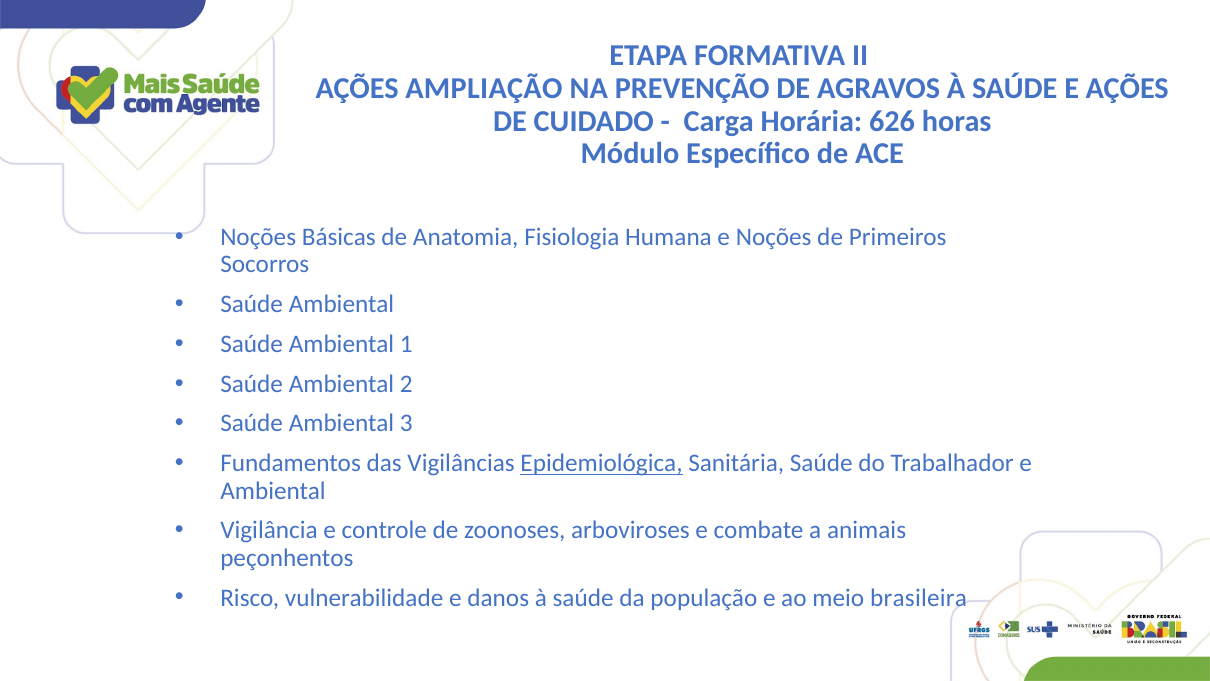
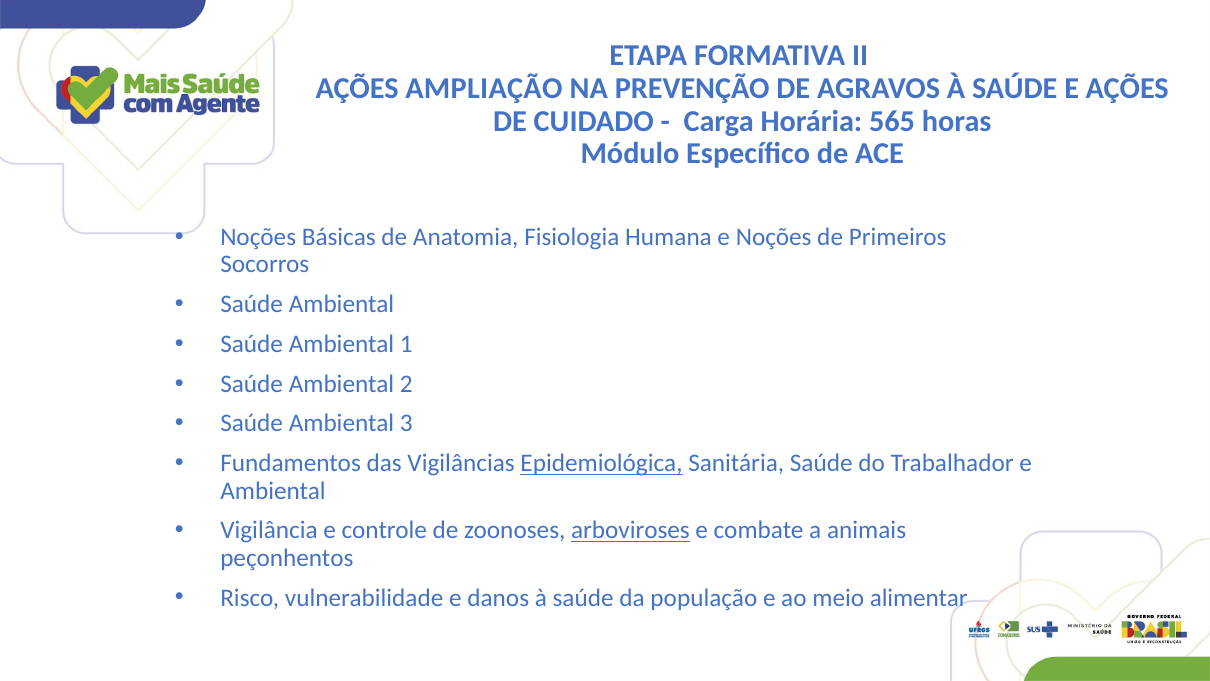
626: 626 -> 565
arboviroses underline: none -> present
brasileira: brasileira -> alimentar
